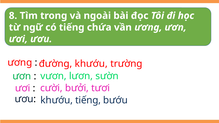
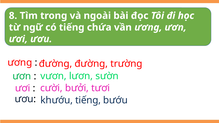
đường khướu: khướu -> đường
